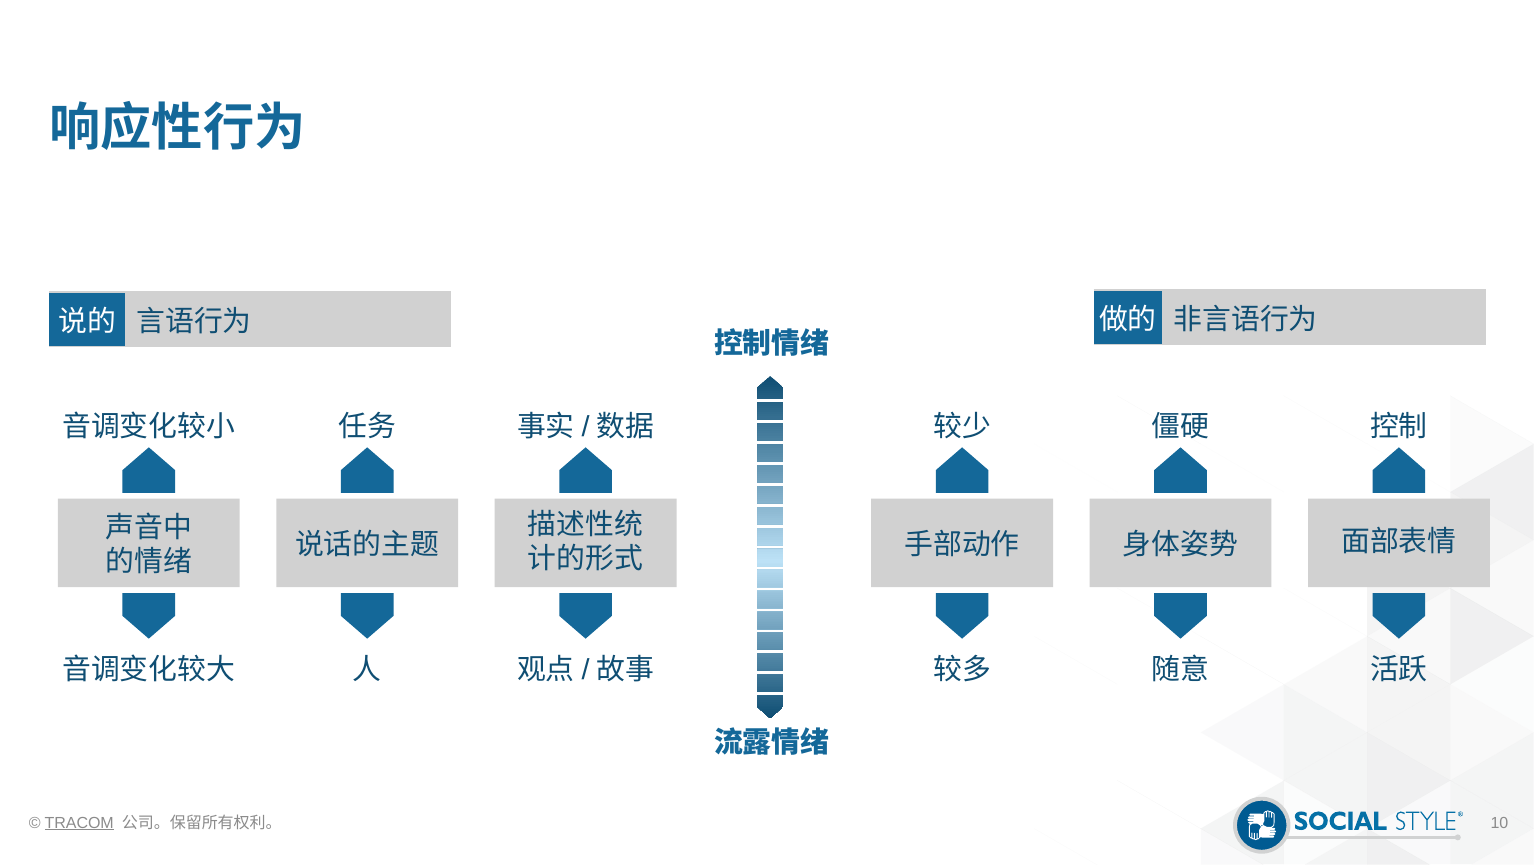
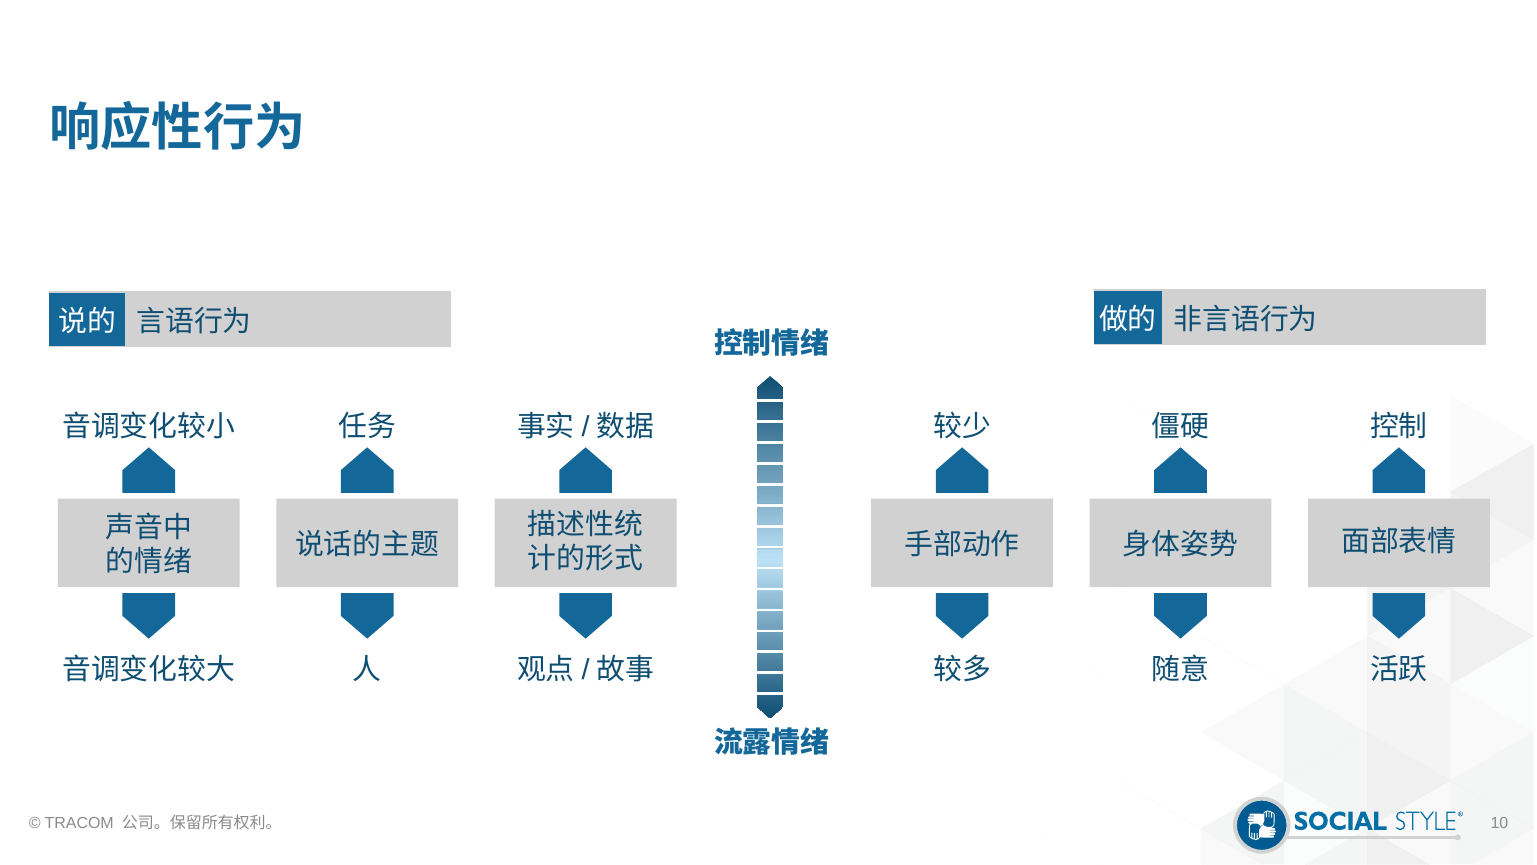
TRACOM underline: present -> none
